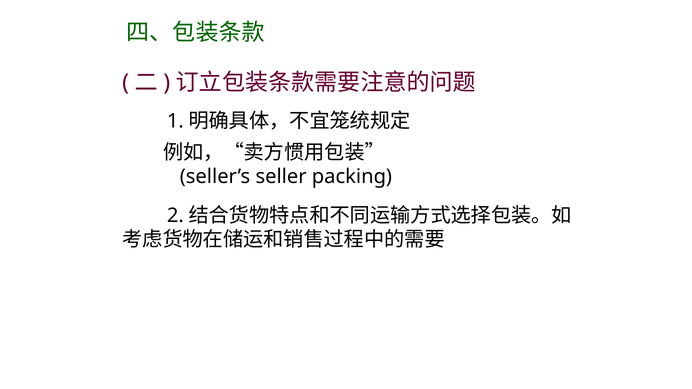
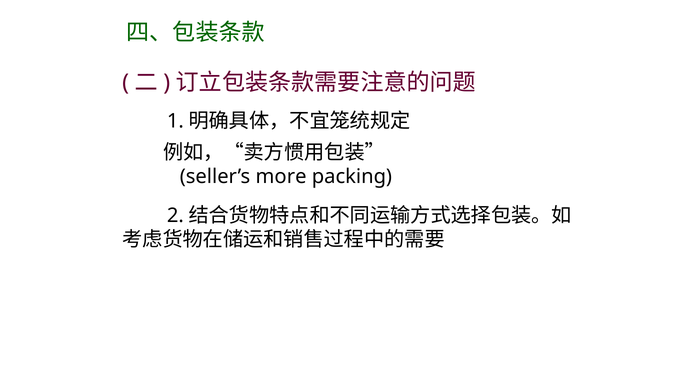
seller: seller -> more
